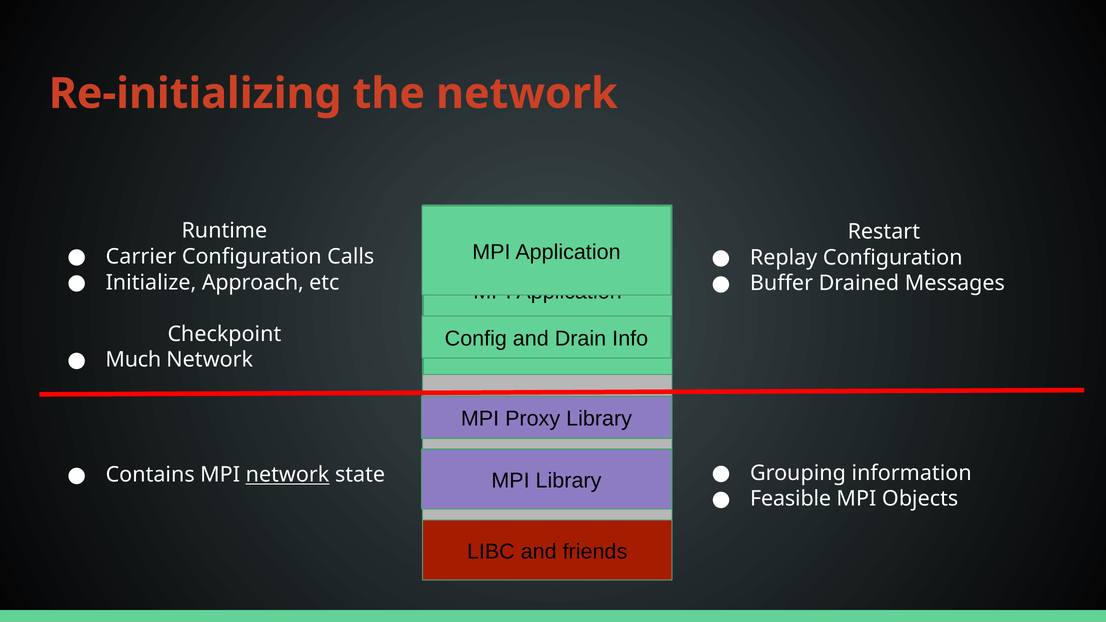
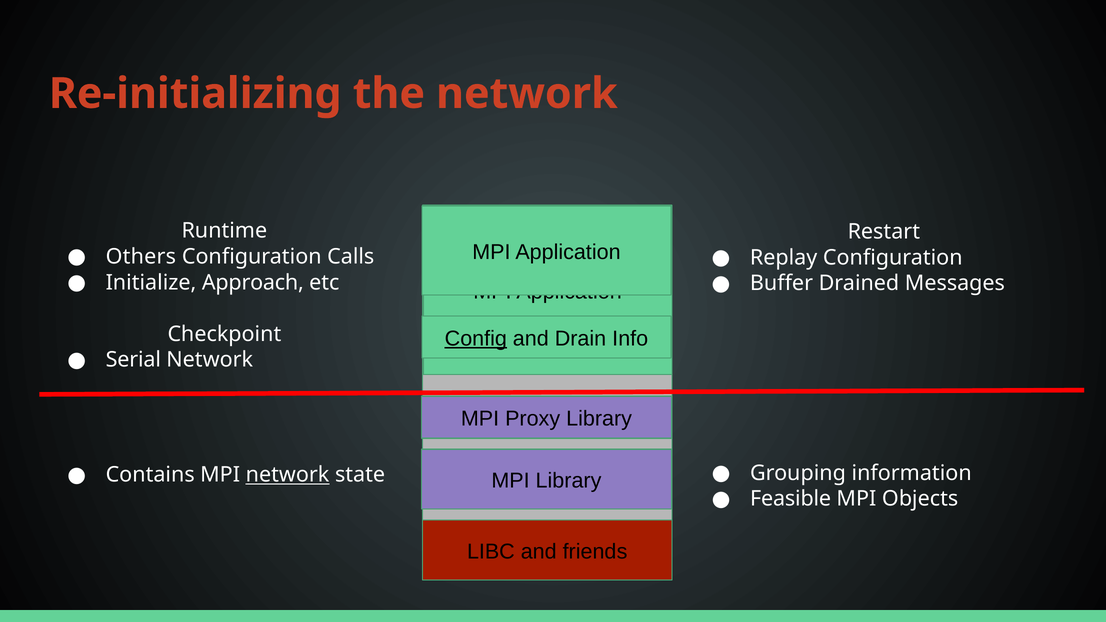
Carrier: Carrier -> Others
Config underline: none -> present
Much: Much -> Serial
